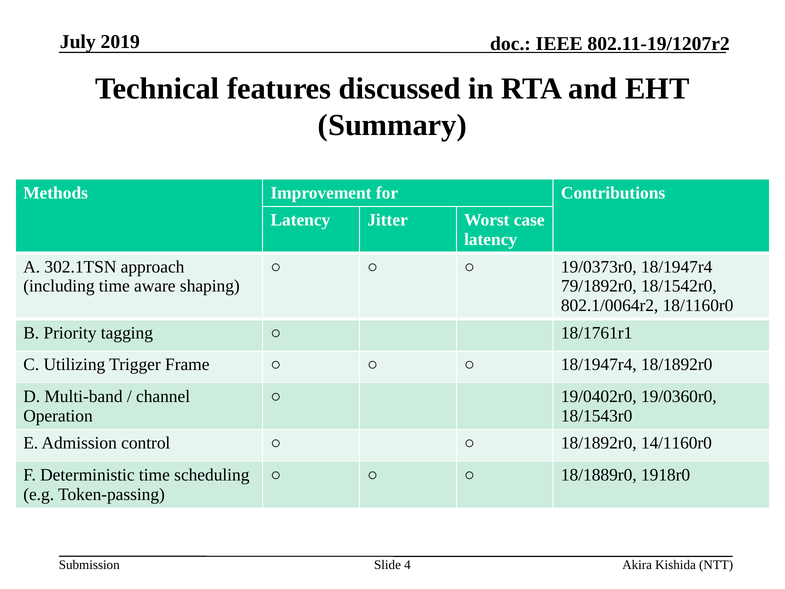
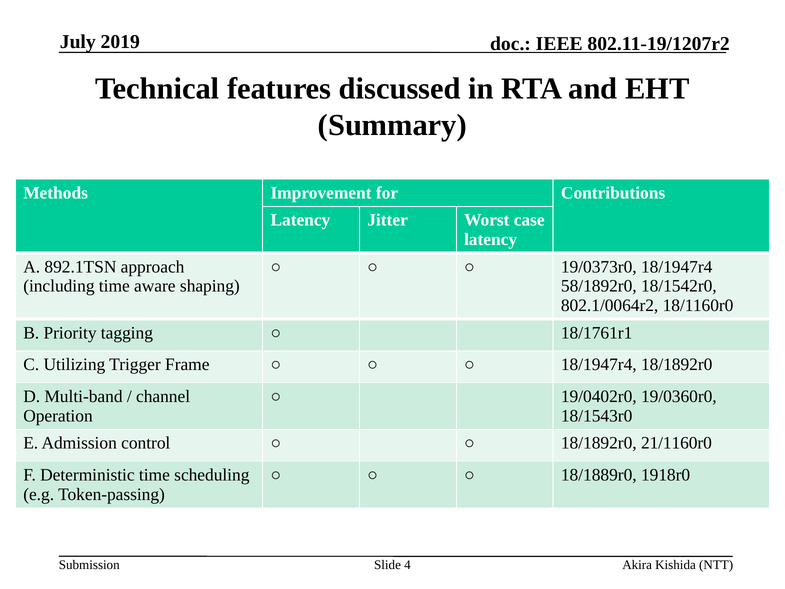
302.1TSN: 302.1TSN -> 892.1TSN
79/1892r0: 79/1892r0 -> 58/1892r0
14/1160r0: 14/1160r0 -> 21/1160r0
